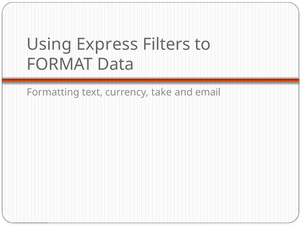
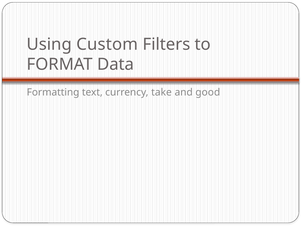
Express: Express -> Custom
email: email -> good
